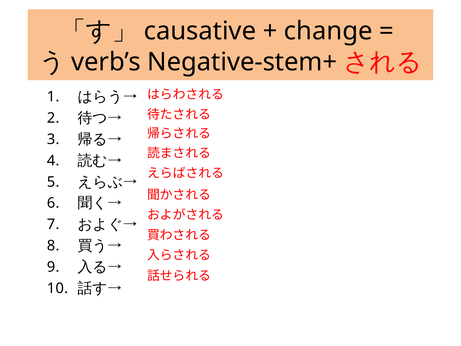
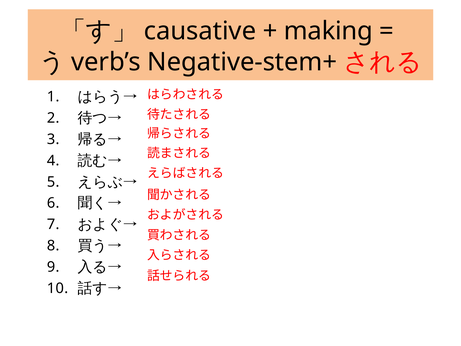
change: change -> making
